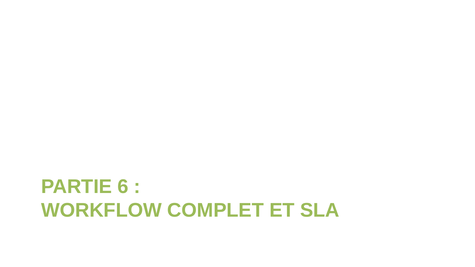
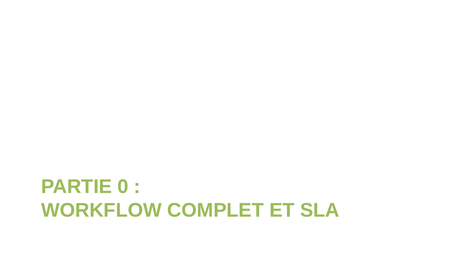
6: 6 -> 0
